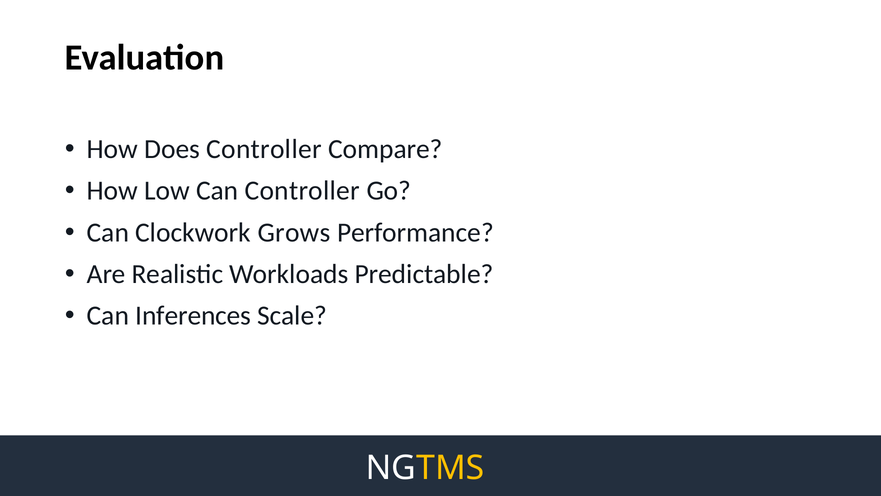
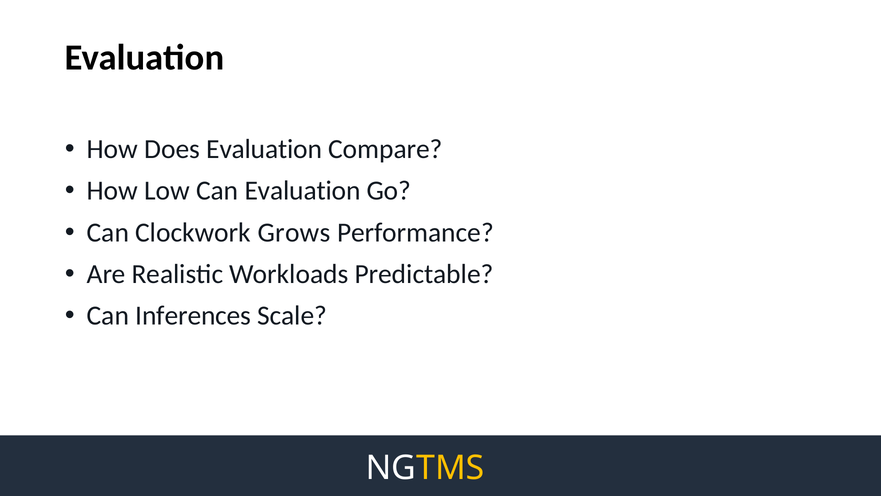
Does Controller: Controller -> Evaluation
Can Controller: Controller -> Evaluation
